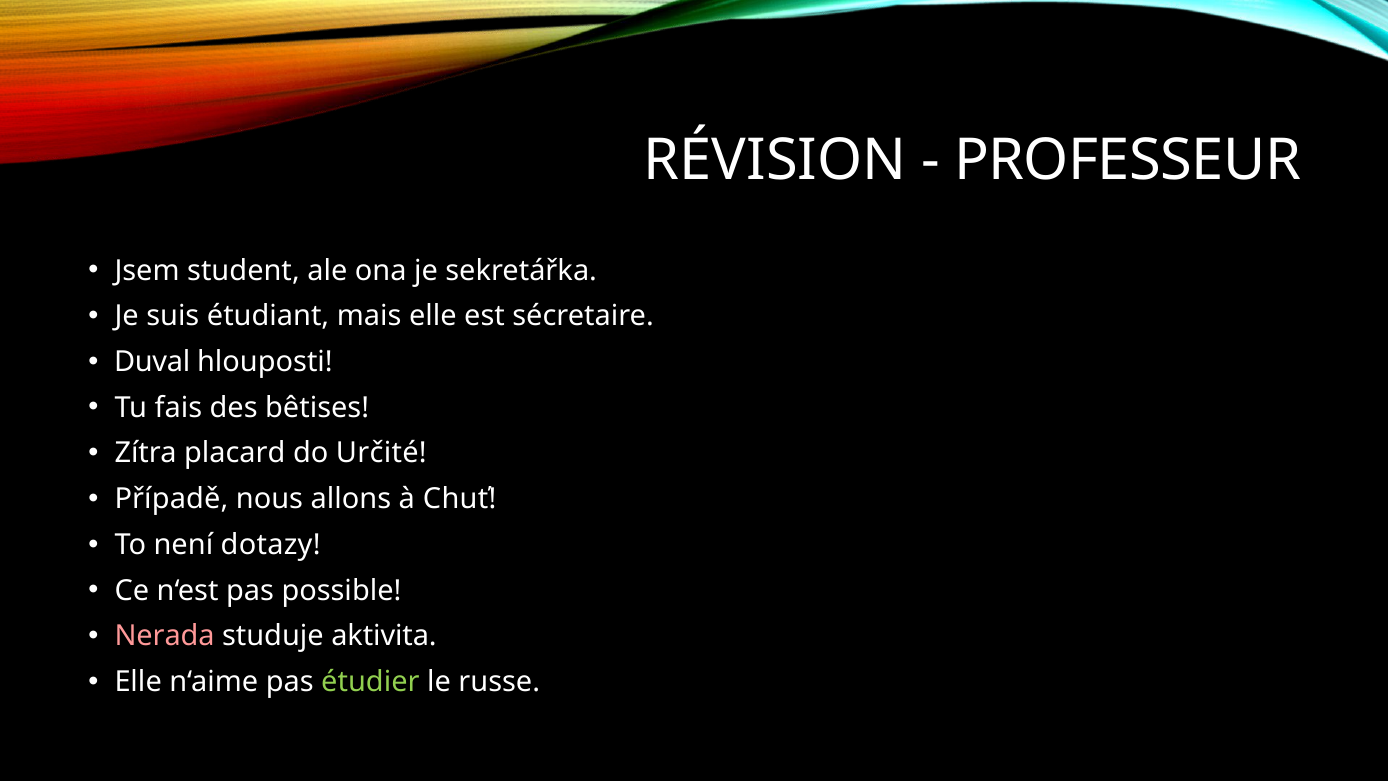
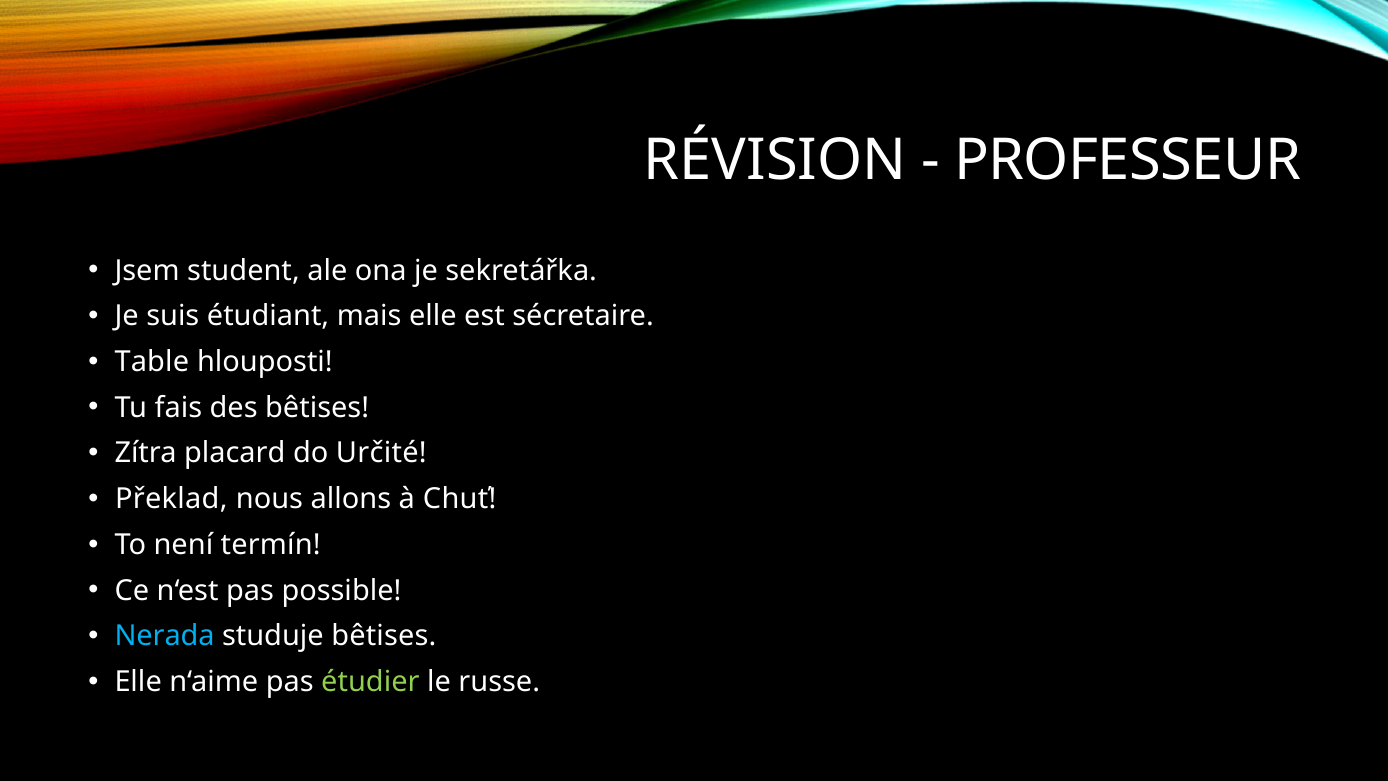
Duval: Duval -> Table
Případě: Případě -> Překlad
dotazy: dotazy -> termín
Nerada colour: pink -> light blue
studuje aktivita: aktivita -> bêtises
